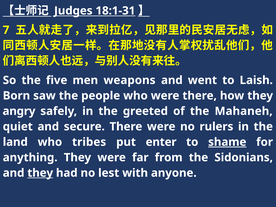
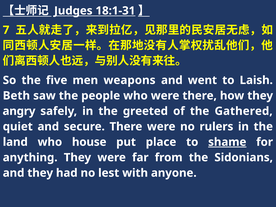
Born: Born -> Beth
Mahaneh: Mahaneh -> Gathered
tribes: tribes -> house
enter: enter -> place
they at (40, 173) underline: present -> none
